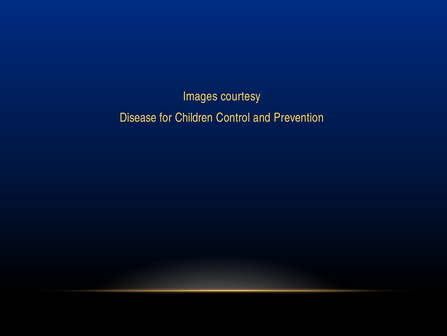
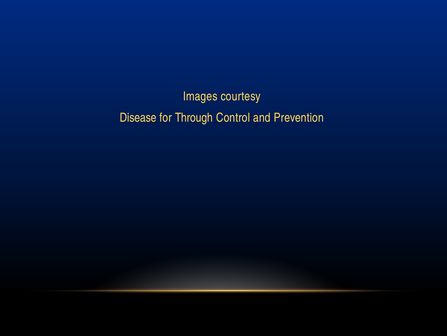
Children: Children -> Through
